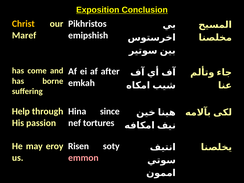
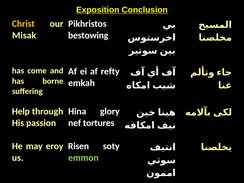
Maref: Maref -> Misak
emipshish: emipshish -> bestowing
after: after -> refty
since: since -> glory
emmon colour: pink -> light green
